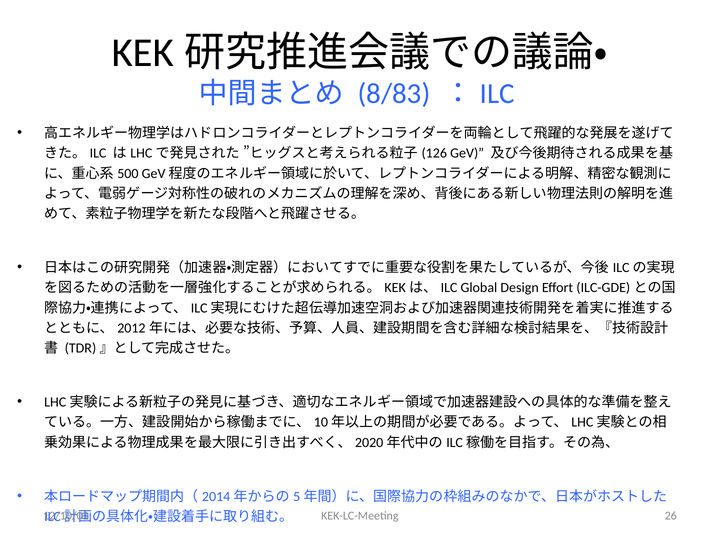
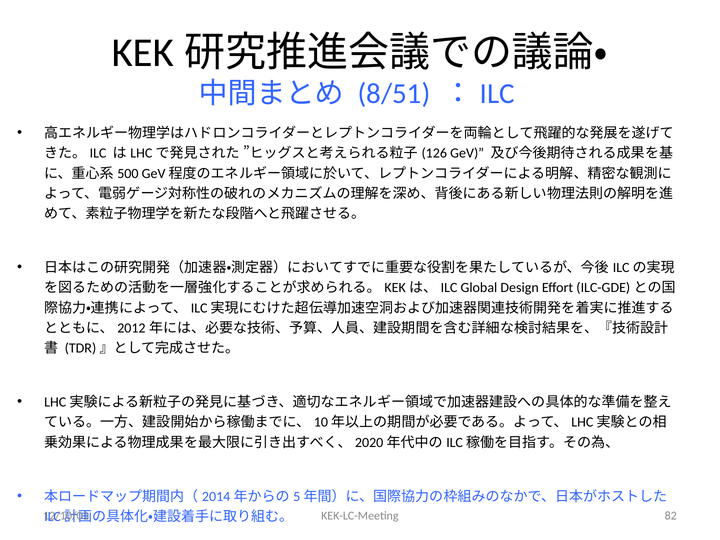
8/83: 8/83 -> 8/51
26: 26 -> 82
